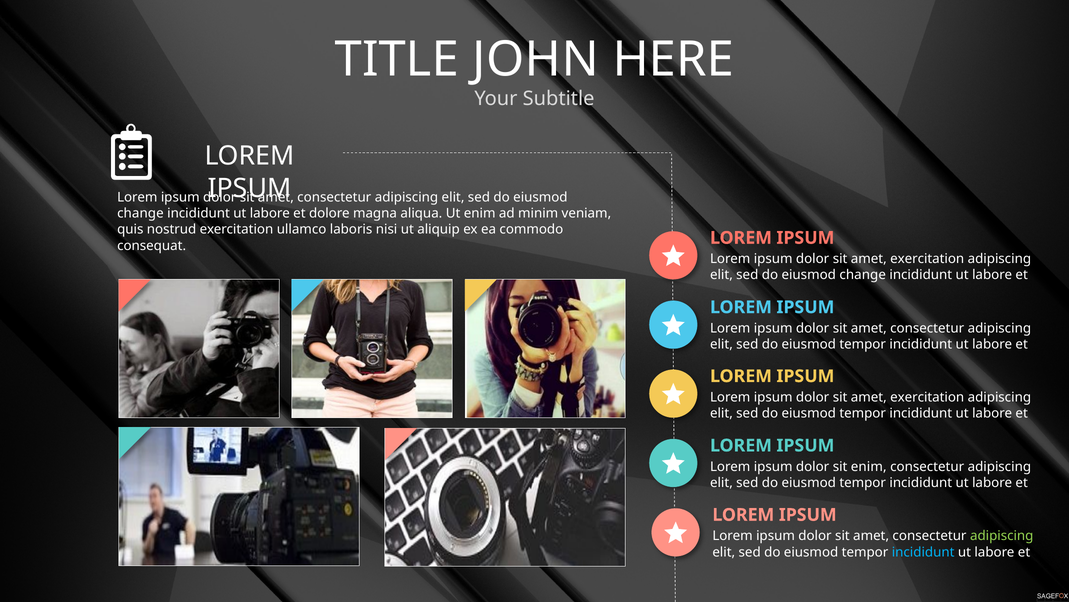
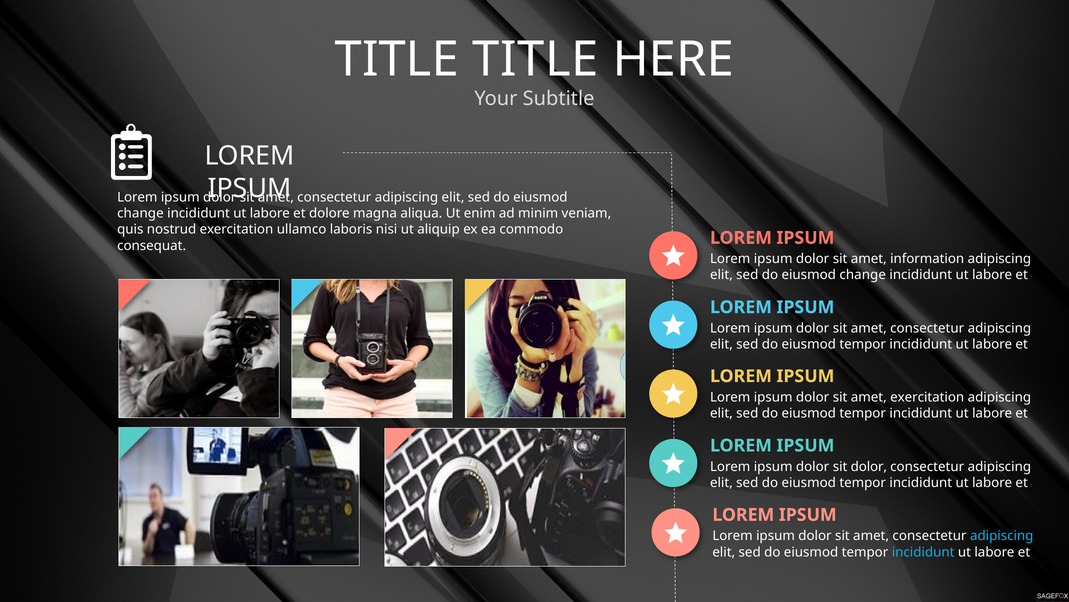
TITLE JOHN: JOHN -> TITLE
exercitation at (927, 259): exercitation -> information
sit enim: enim -> dolor
adipiscing at (1002, 535) colour: light green -> light blue
